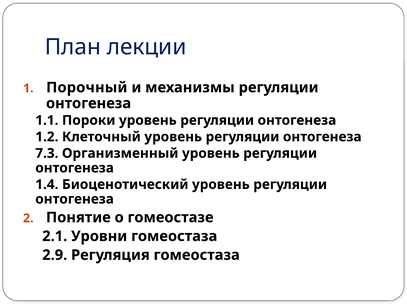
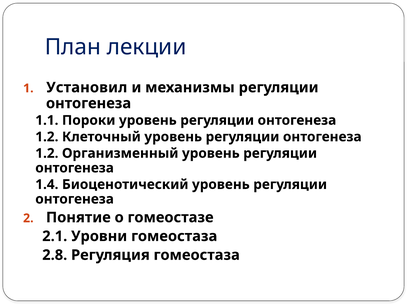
Порочный: Порочный -> Установил
7.3 at (47, 153): 7.3 -> 1.2
2.9: 2.9 -> 2.8
